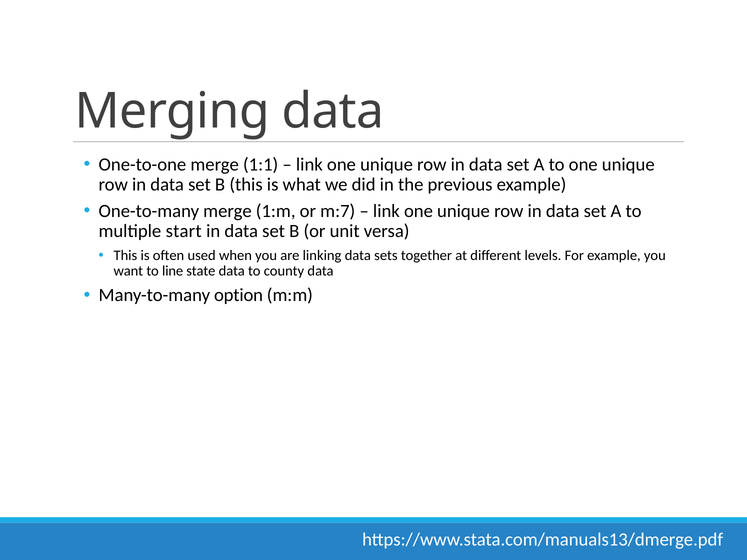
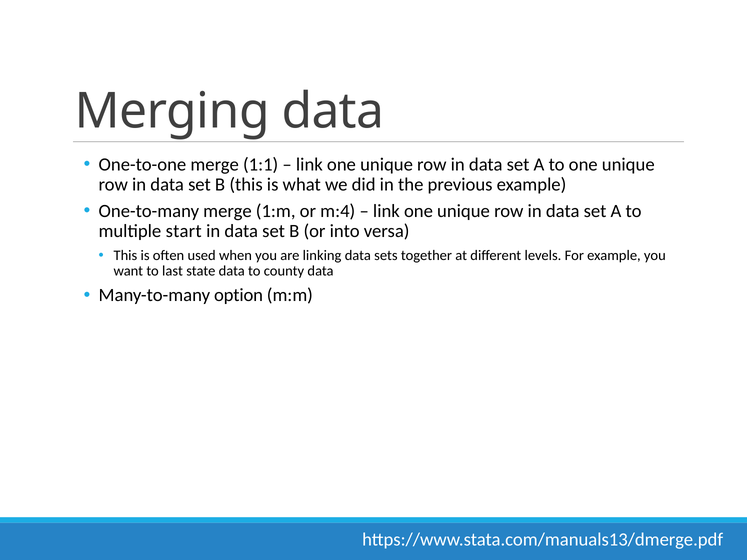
m:7: m:7 -> m:4
unit: unit -> into
line: line -> last
